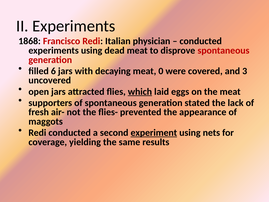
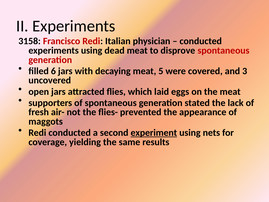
1868: 1868 -> 3158
0: 0 -> 5
which underline: present -> none
